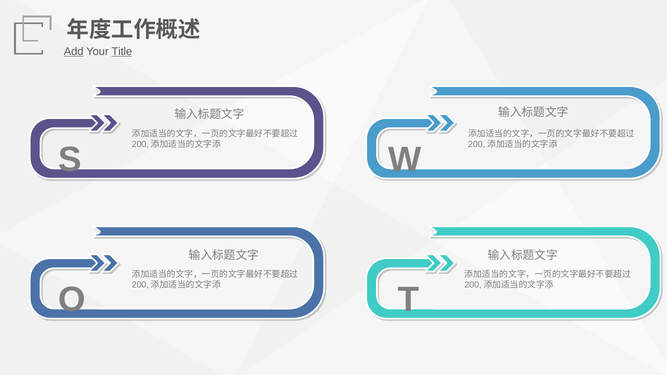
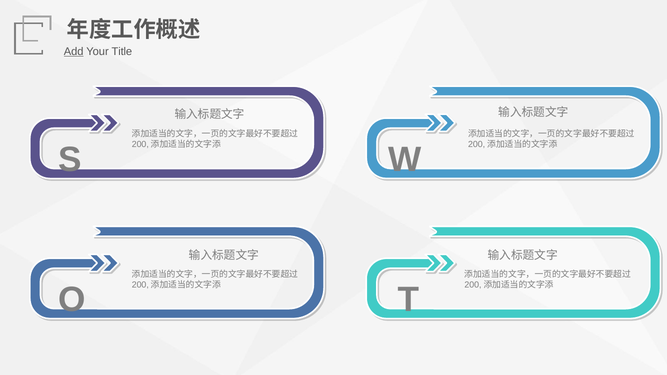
Title underline: present -> none
